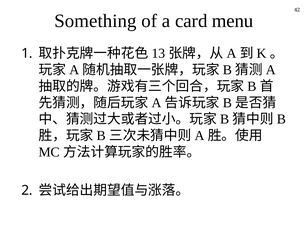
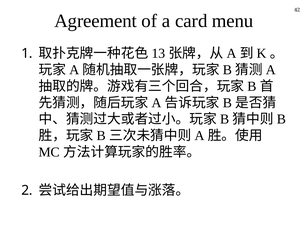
Something: Something -> Agreement
